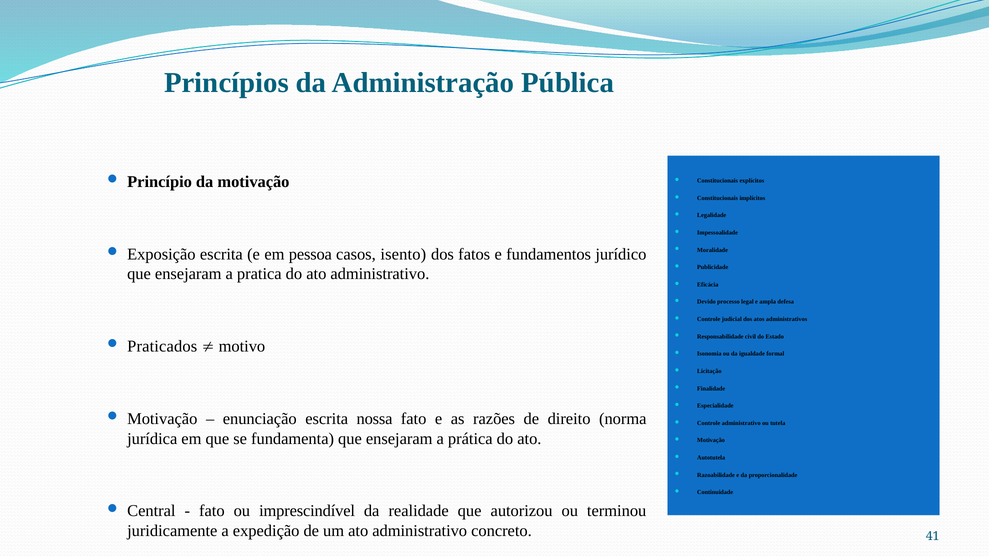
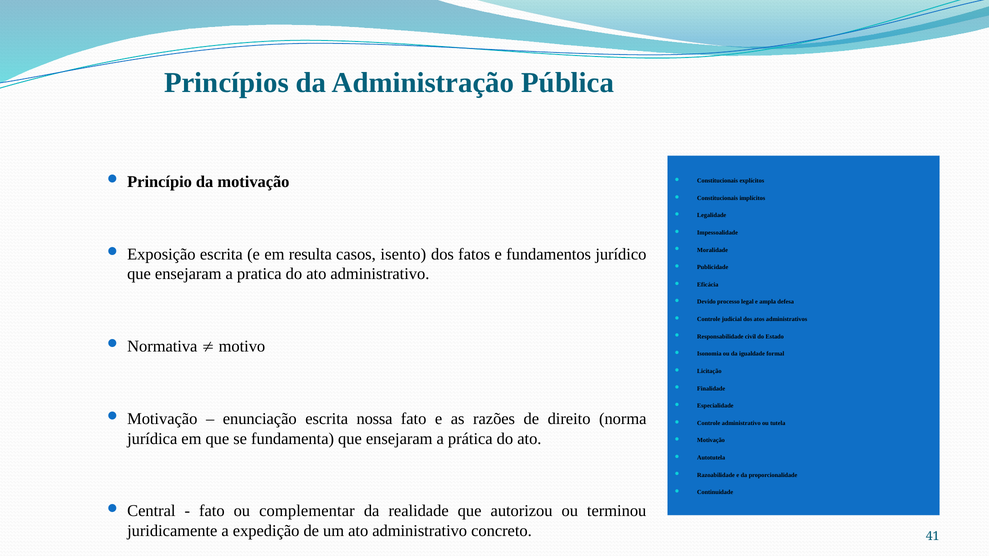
pessoa: pessoa -> resulta
Praticados: Praticados -> Normativa
imprescindível: imprescindível -> complementar
